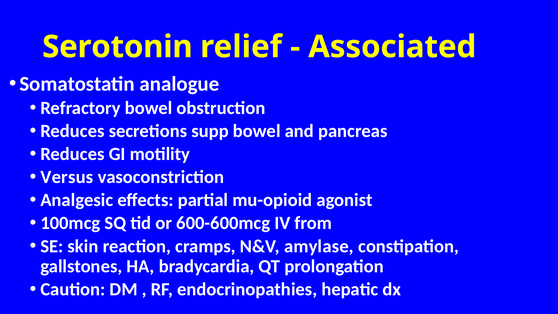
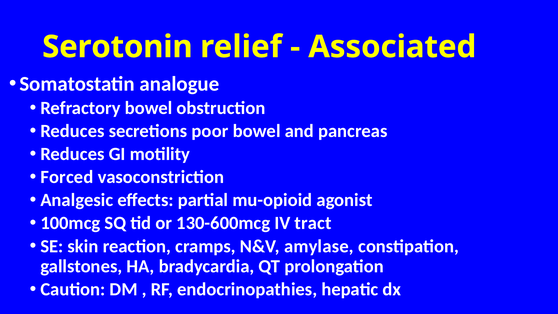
supp: supp -> poor
Versus: Versus -> Forced
600-600mcg: 600-600mcg -> 130-600mcg
from: from -> tract
